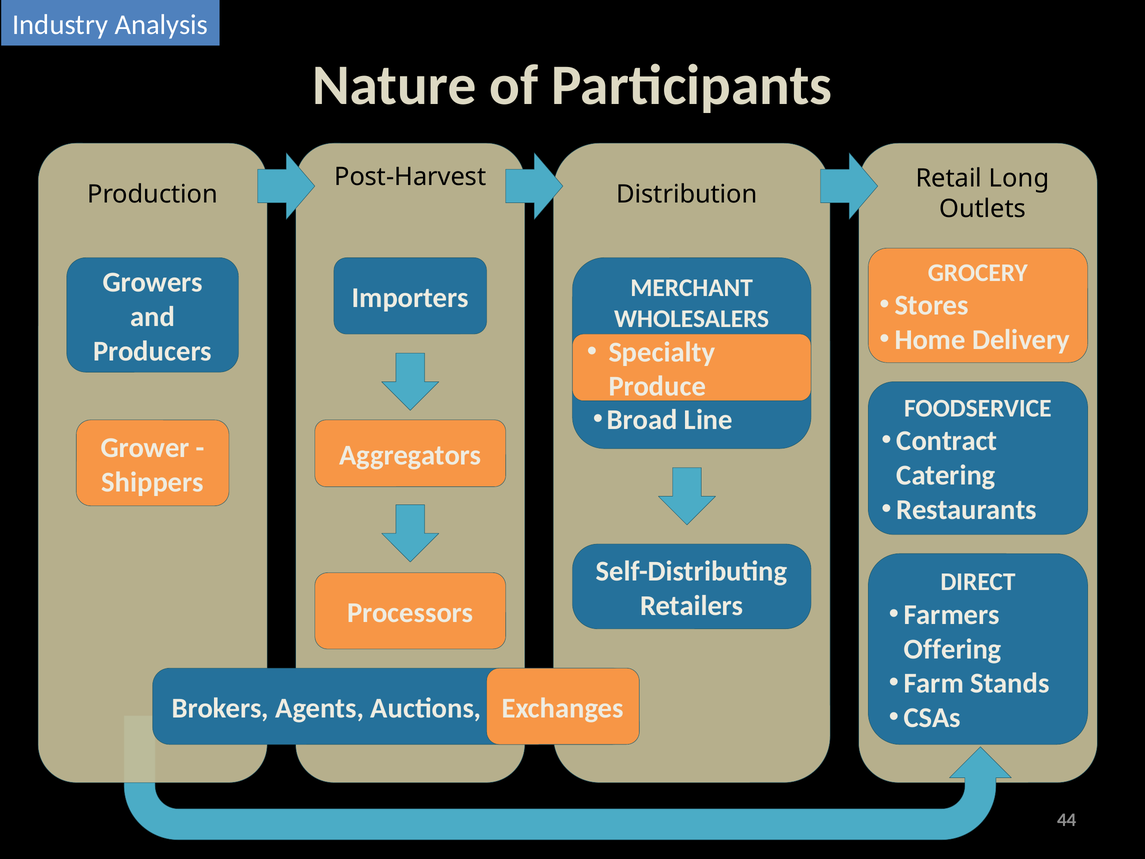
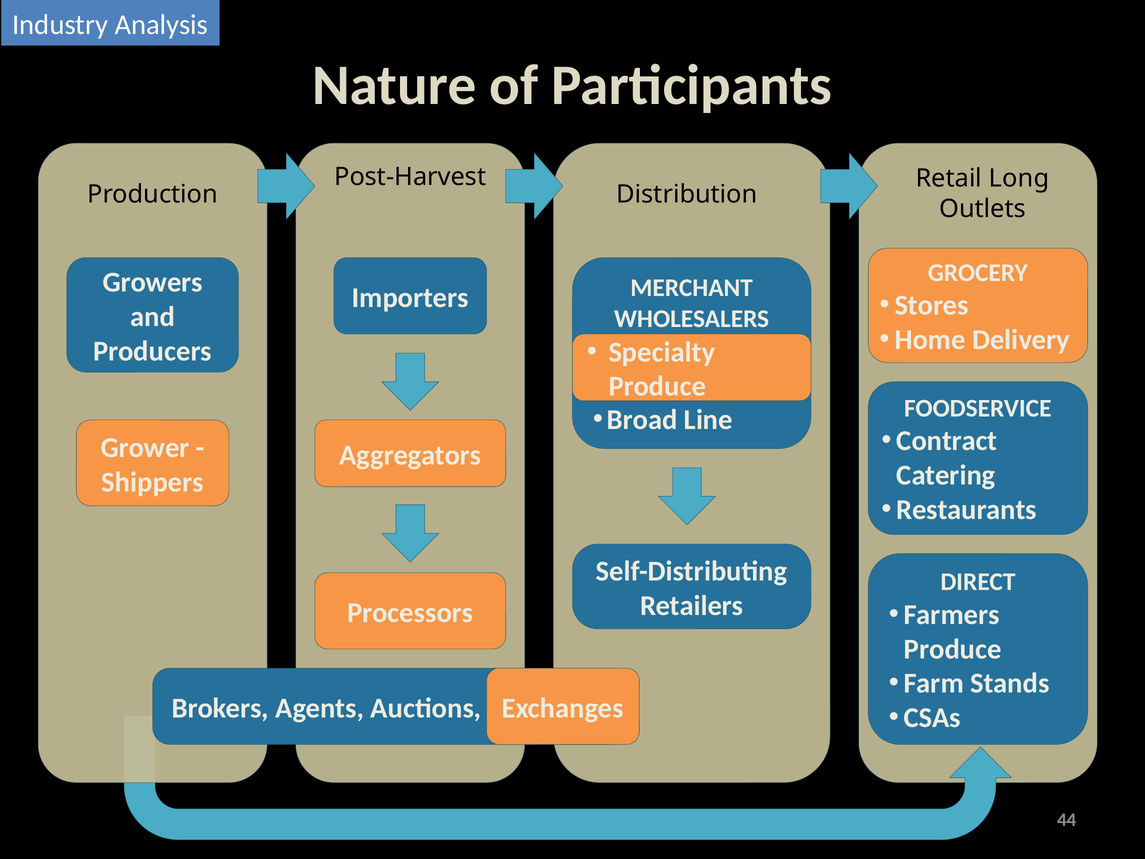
Offering at (953, 649): Offering -> Produce
